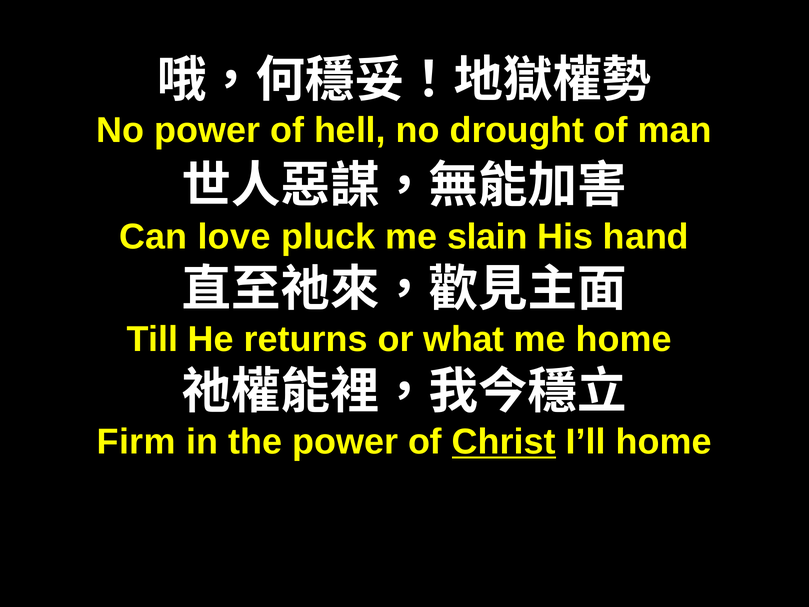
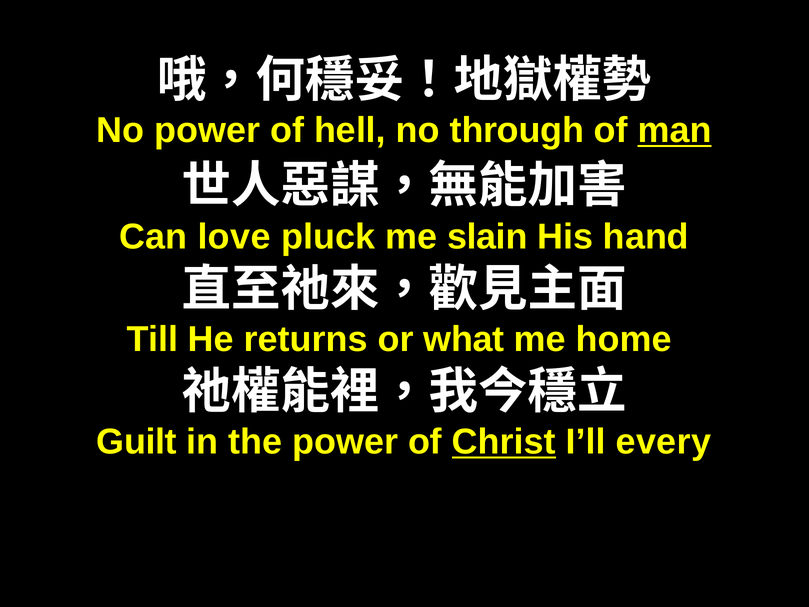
drought: drought -> through
man underline: none -> present
Firm: Firm -> Guilt
I’ll home: home -> every
